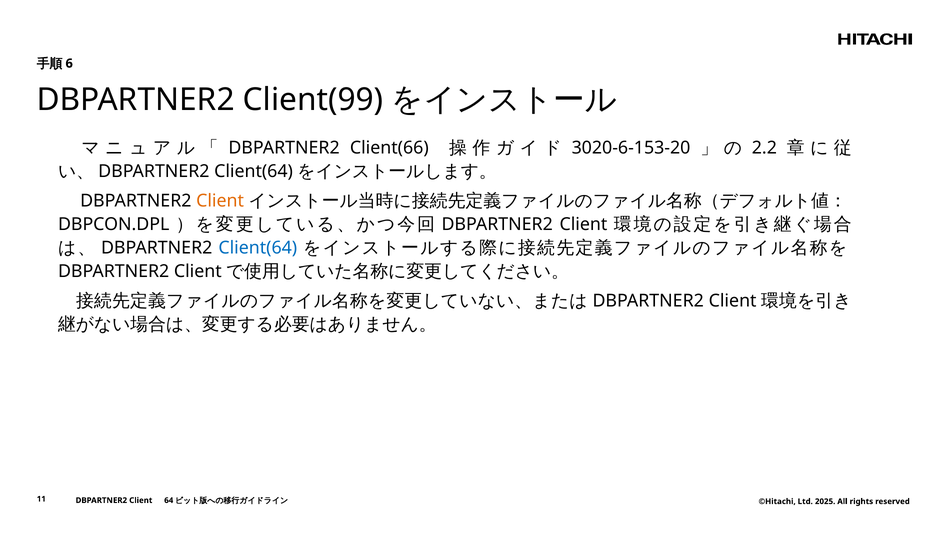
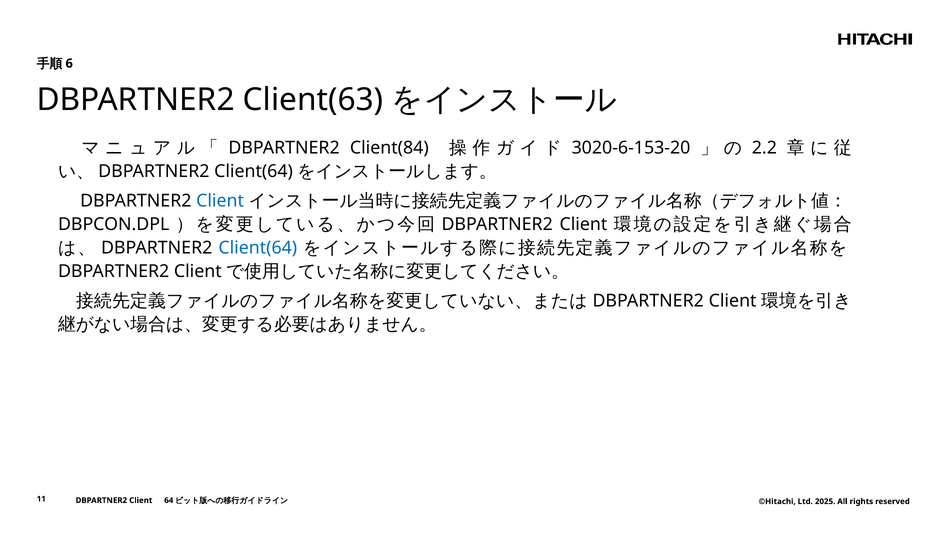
Client(99: Client(99 -> Client(63
Client(66: Client(66 -> Client(84
Client at (220, 201) colour: orange -> blue
